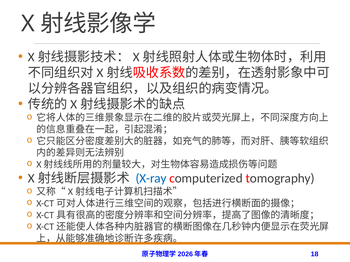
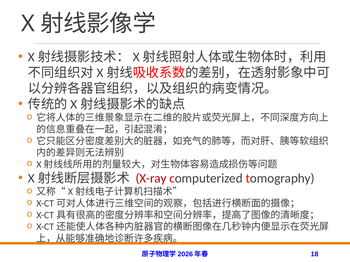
X-ray colour: blue -> red
